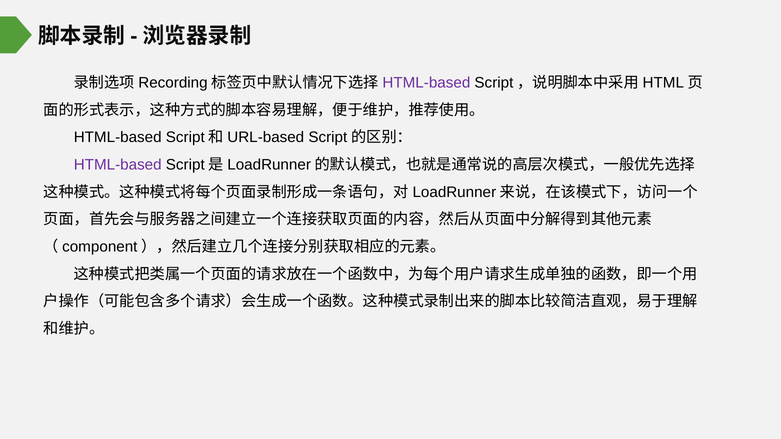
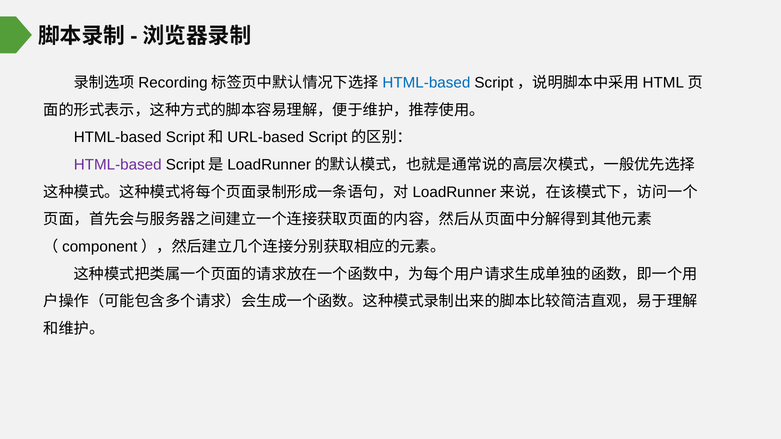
HTML-based at (426, 83) colour: purple -> blue
